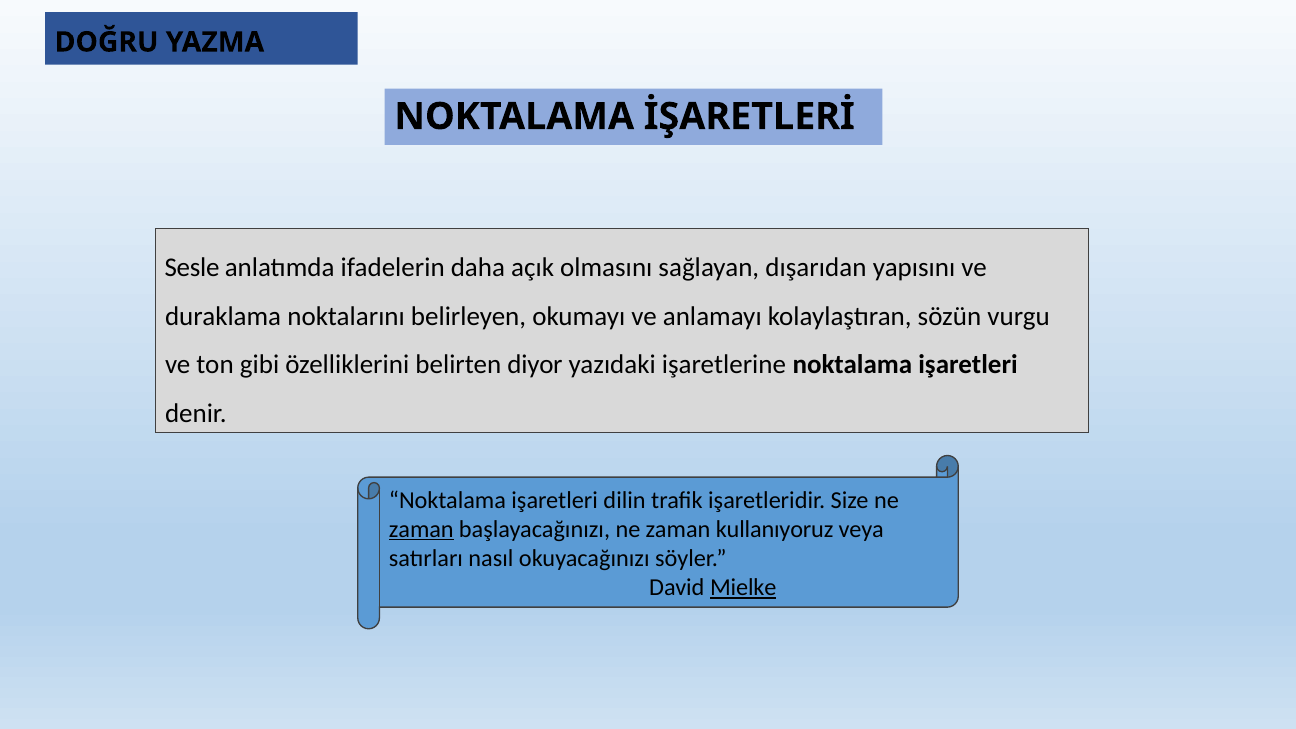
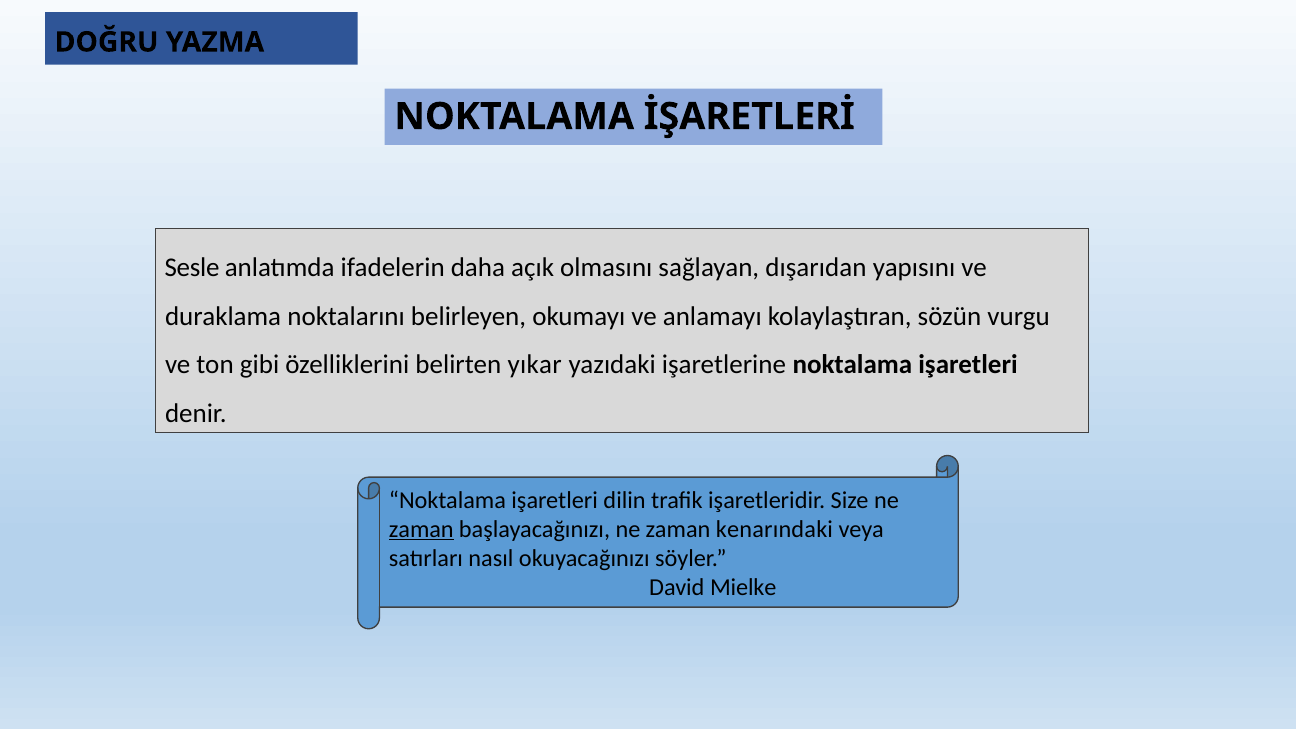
diyor: diyor -> yıkar
kullanıyoruz: kullanıyoruz -> kenarındaki
Mielke underline: present -> none
